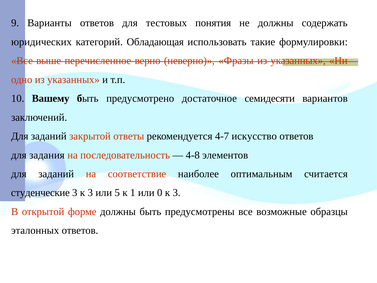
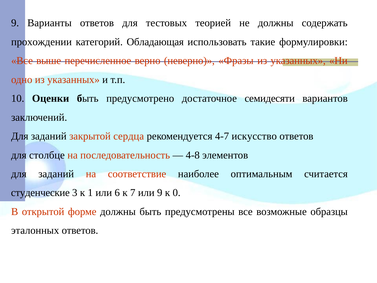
понятия: понятия -> теорией
юридических: юридических -> прохождении
Вашему: Вашему -> Оценки
ответы: ответы -> сердца
задания: задания -> столбце
3 к 3: 3 -> 1
5: 5 -> 6
1: 1 -> 7
или 0: 0 -> 9
3 at (177, 193): 3 -> 0
